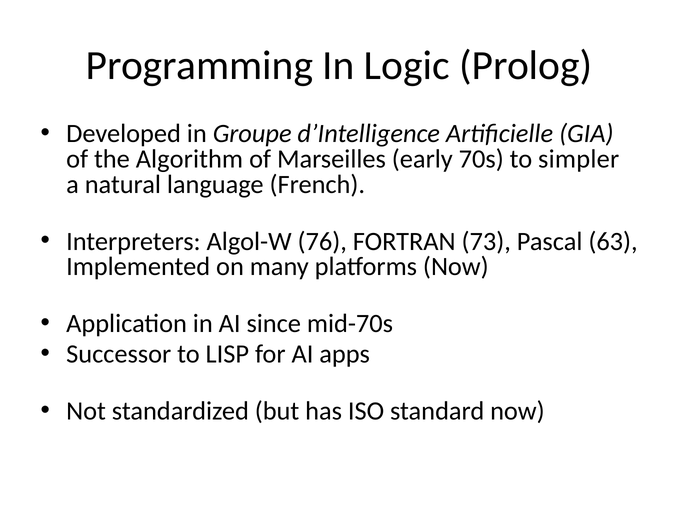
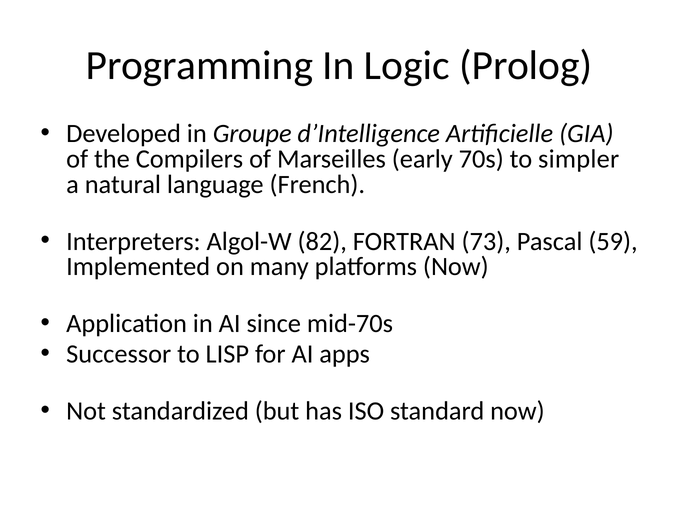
Algorithm: Algorithm -> Compilers
76: 76 -> 82
63: 63 -> 59
